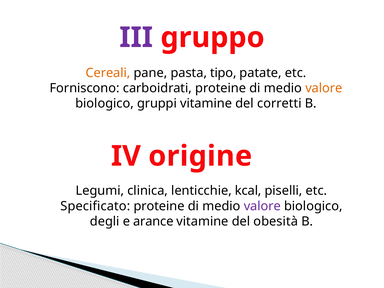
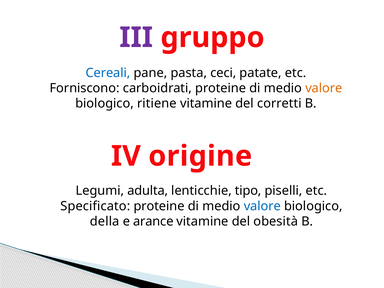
Cereali colour: orange -> blue
tipo: tipo -> ceci
gruppi: gruppi -> ritiene
clinica: clinica -> adulta
kcal: kcal -> tipo
valore at (262, 206) colour: purple -> blue
degli: degli -> della
